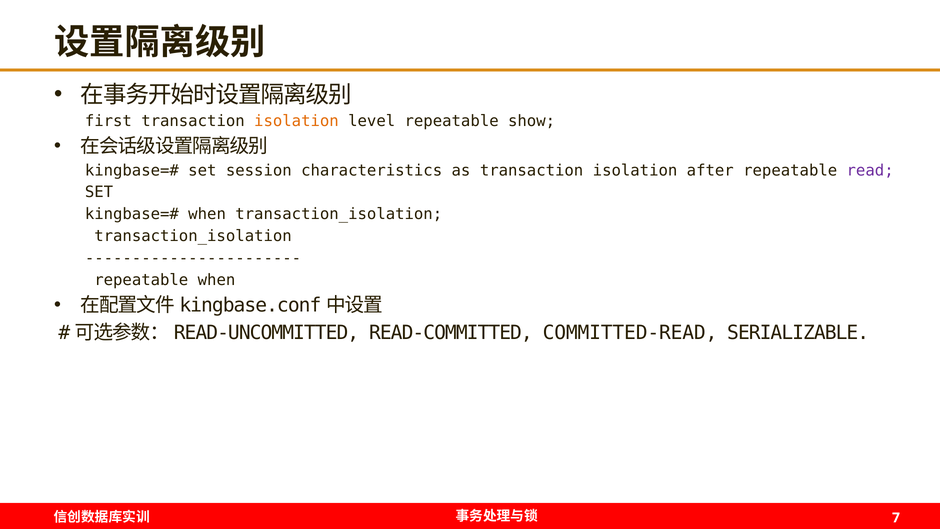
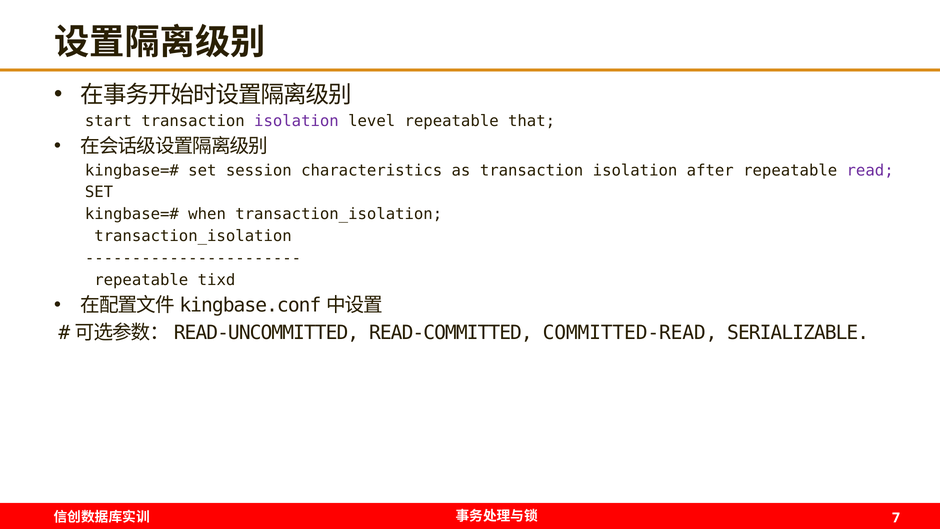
first: first -> start
isolation at (296, 121) colour: orange -> purple
show: show -> that
repeatable when: when -> tixd
